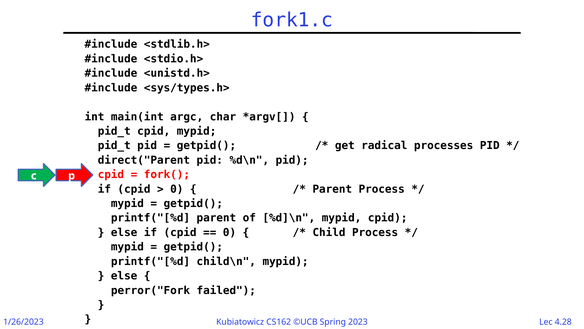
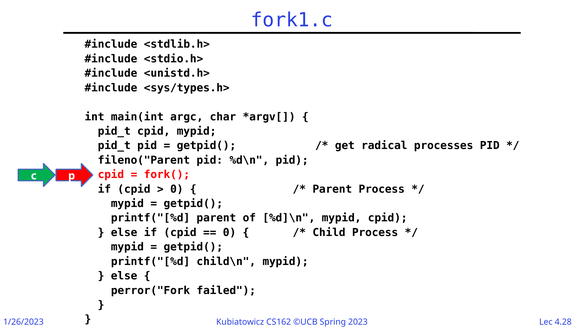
direct("Parent: direct("Parent -> fileno("Parent
